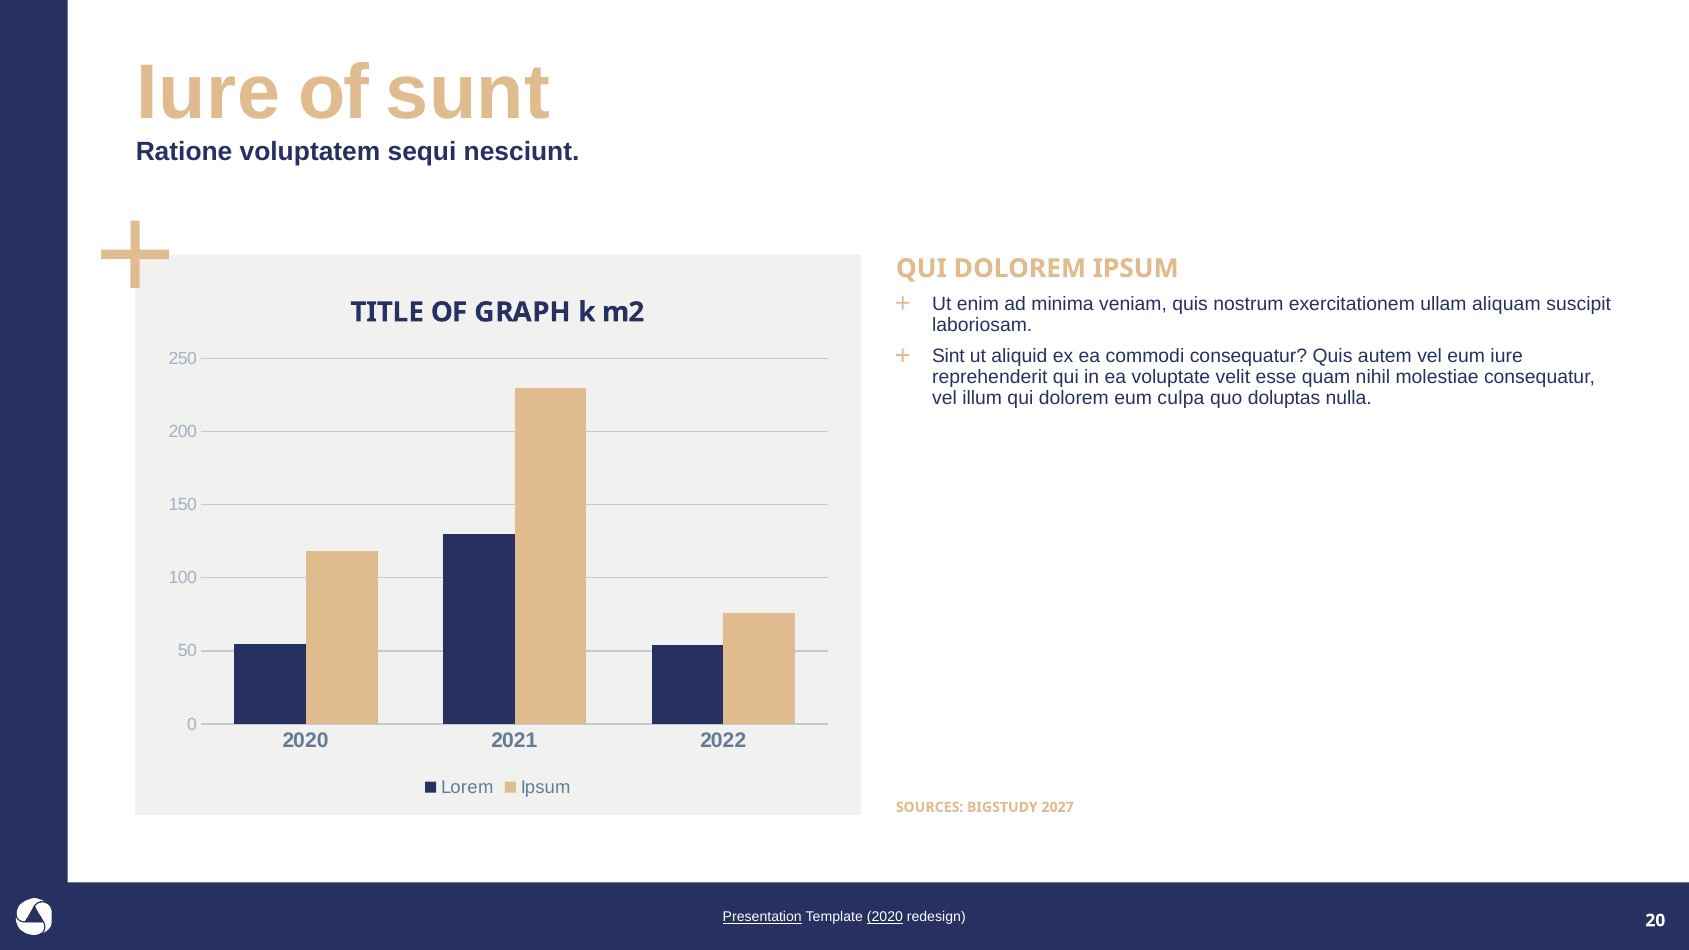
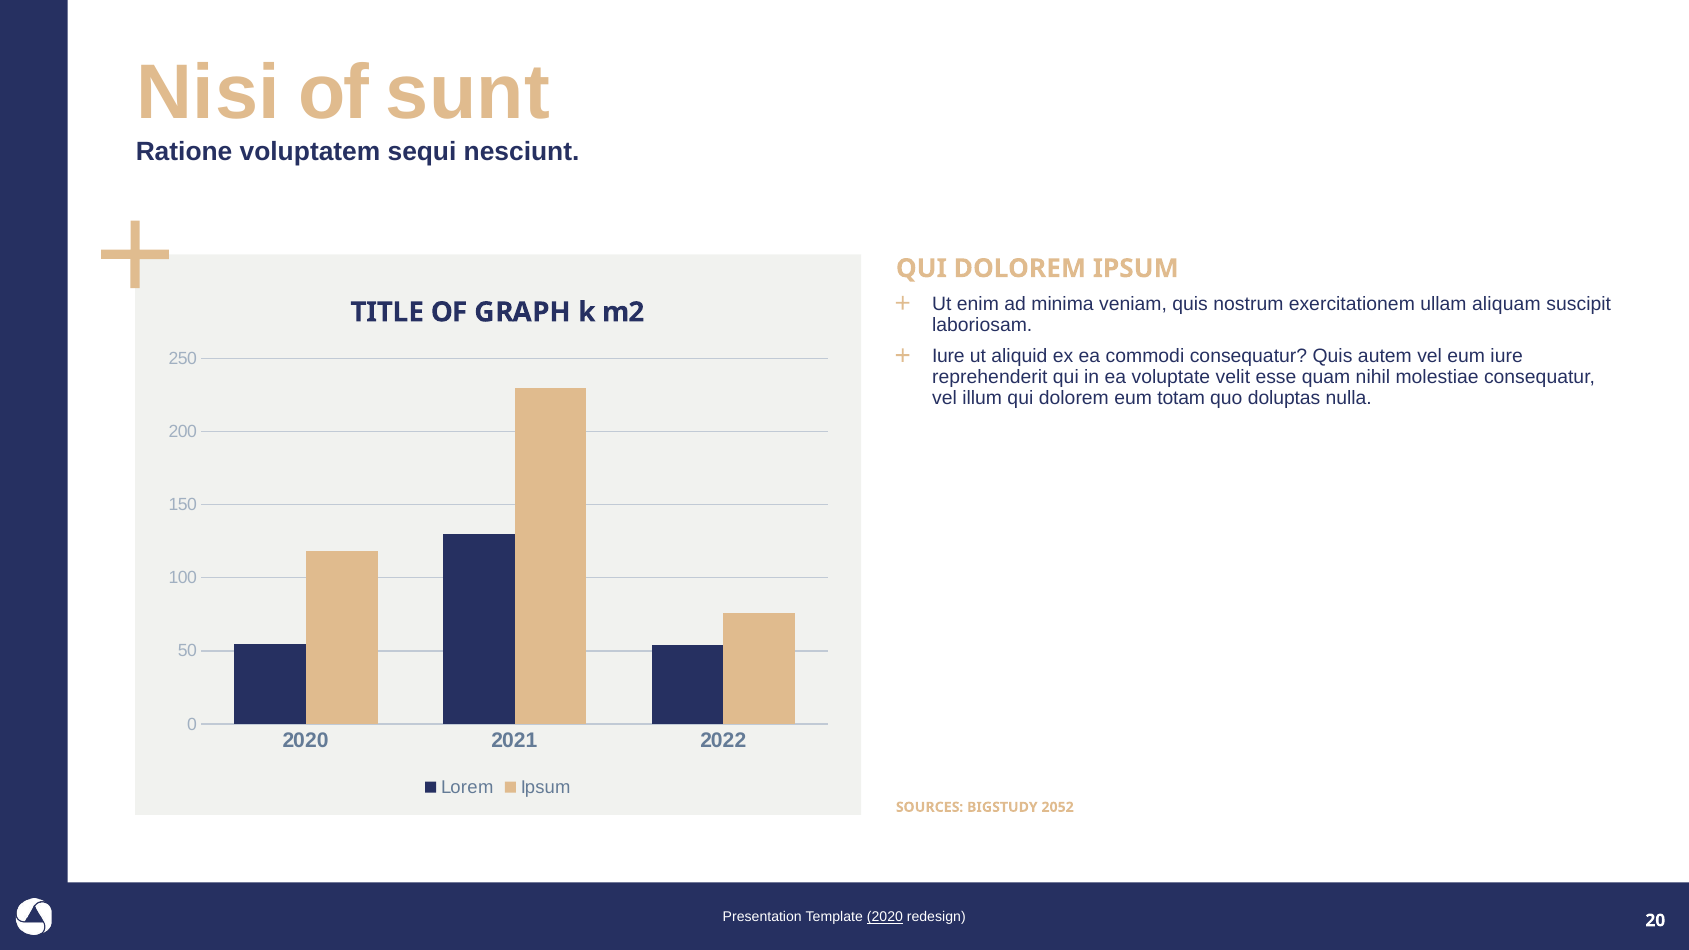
Iure at (208, 93): Iure -> Nisi
Sint at (948, 356): Sint -> Iure
culpa: culpa -> totam
2027: 2027 -> 2052
Presentation underline: present -> none
